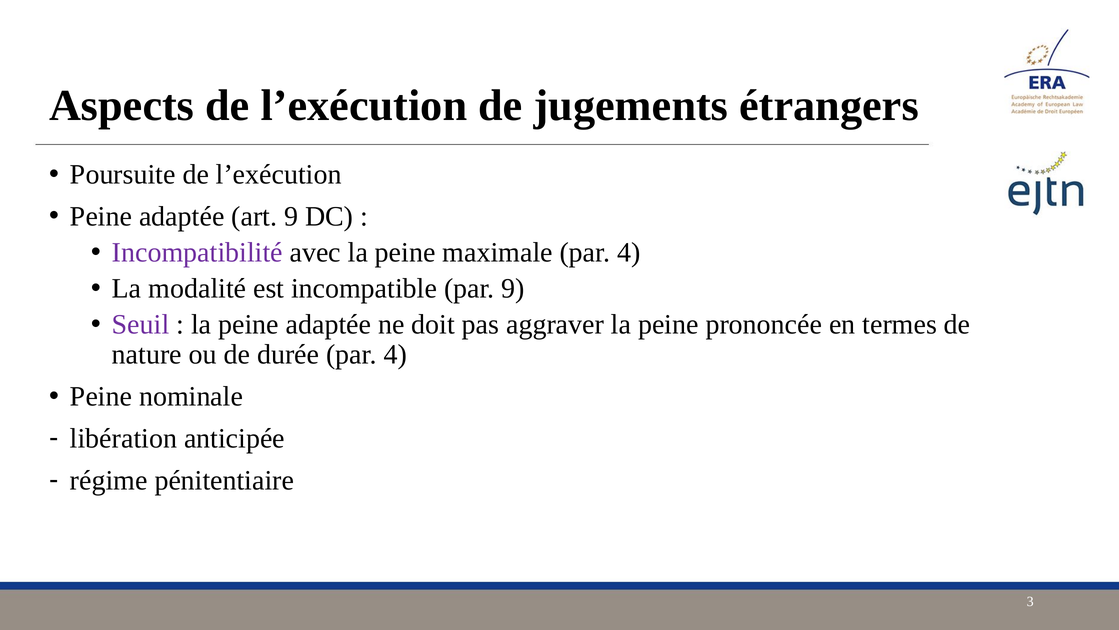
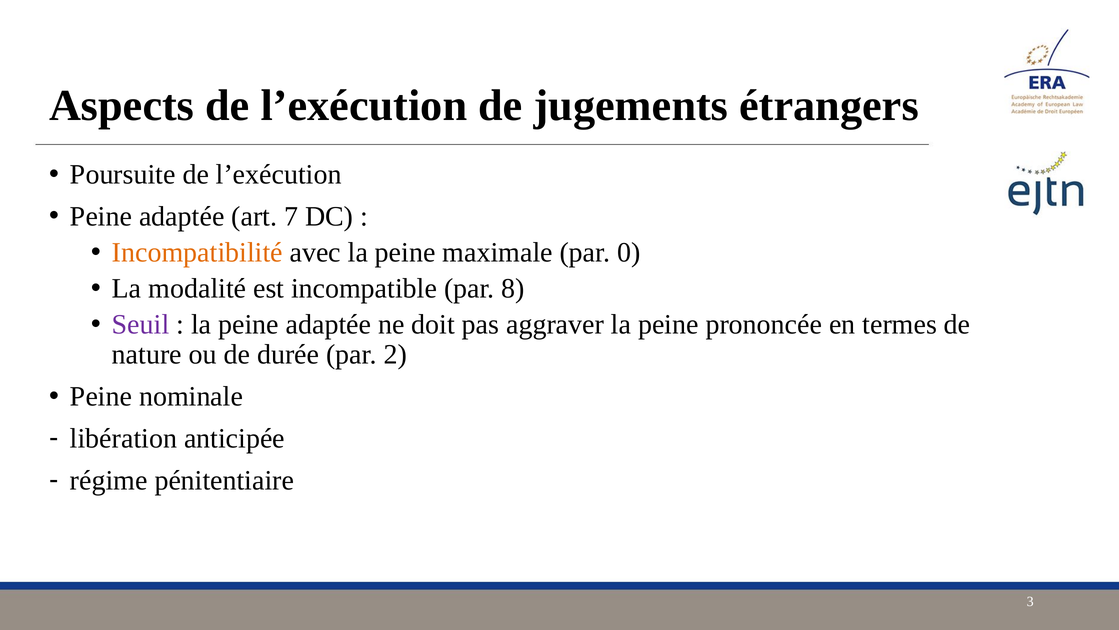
art 9: 9 -> 7
Incompatibilité colour: purple -> orange
maximale par 4: 4 -> 0
par 9: 9 -> 8
durée par 4: 4 -> 2
